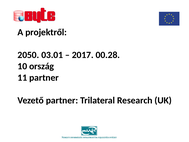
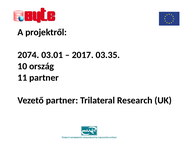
2050: 2050 -> 2074
00.28: 00.28 -> 03.35
